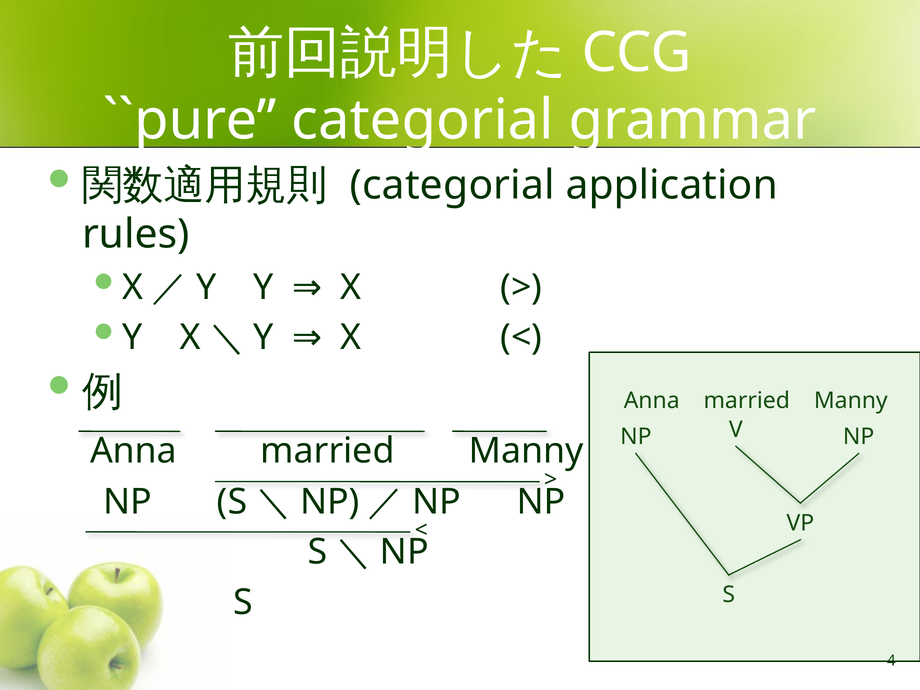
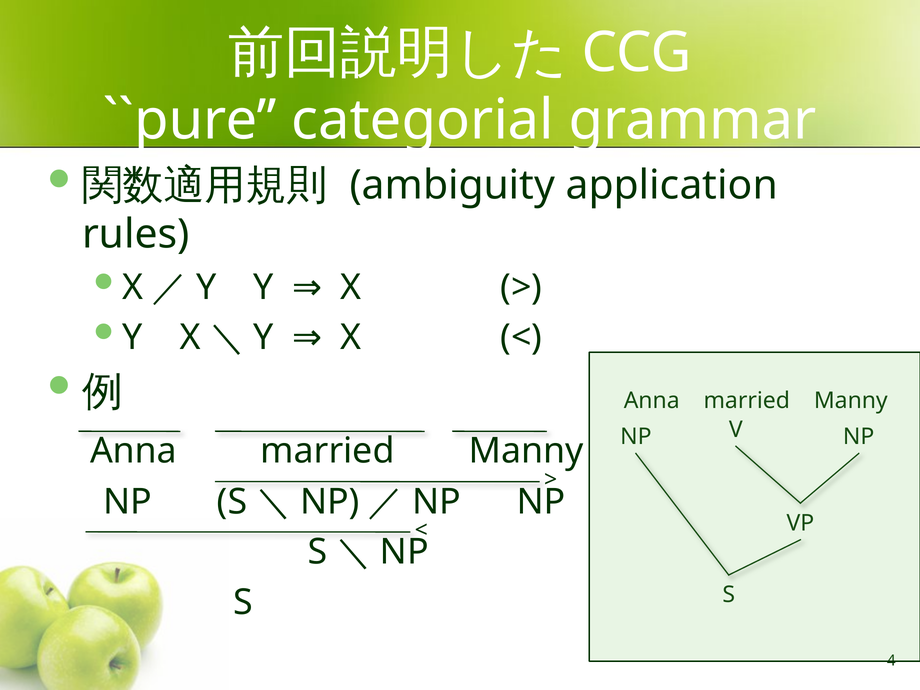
categorial at (452, 185): categorial -> ambiguity
